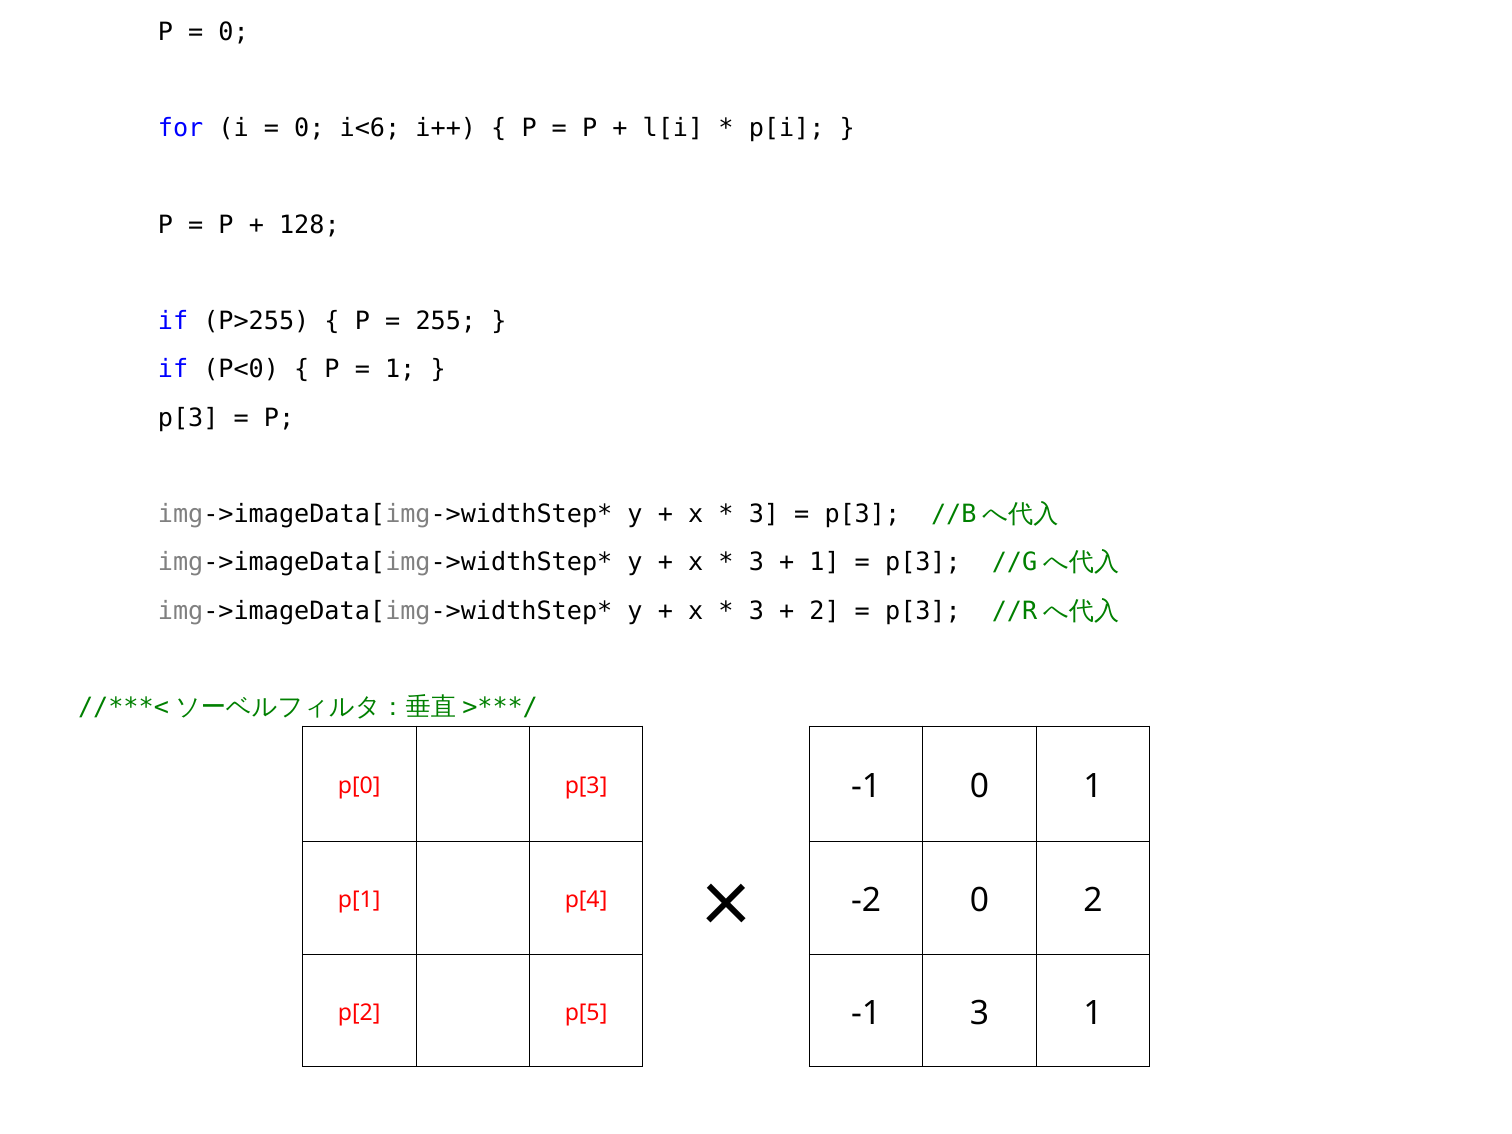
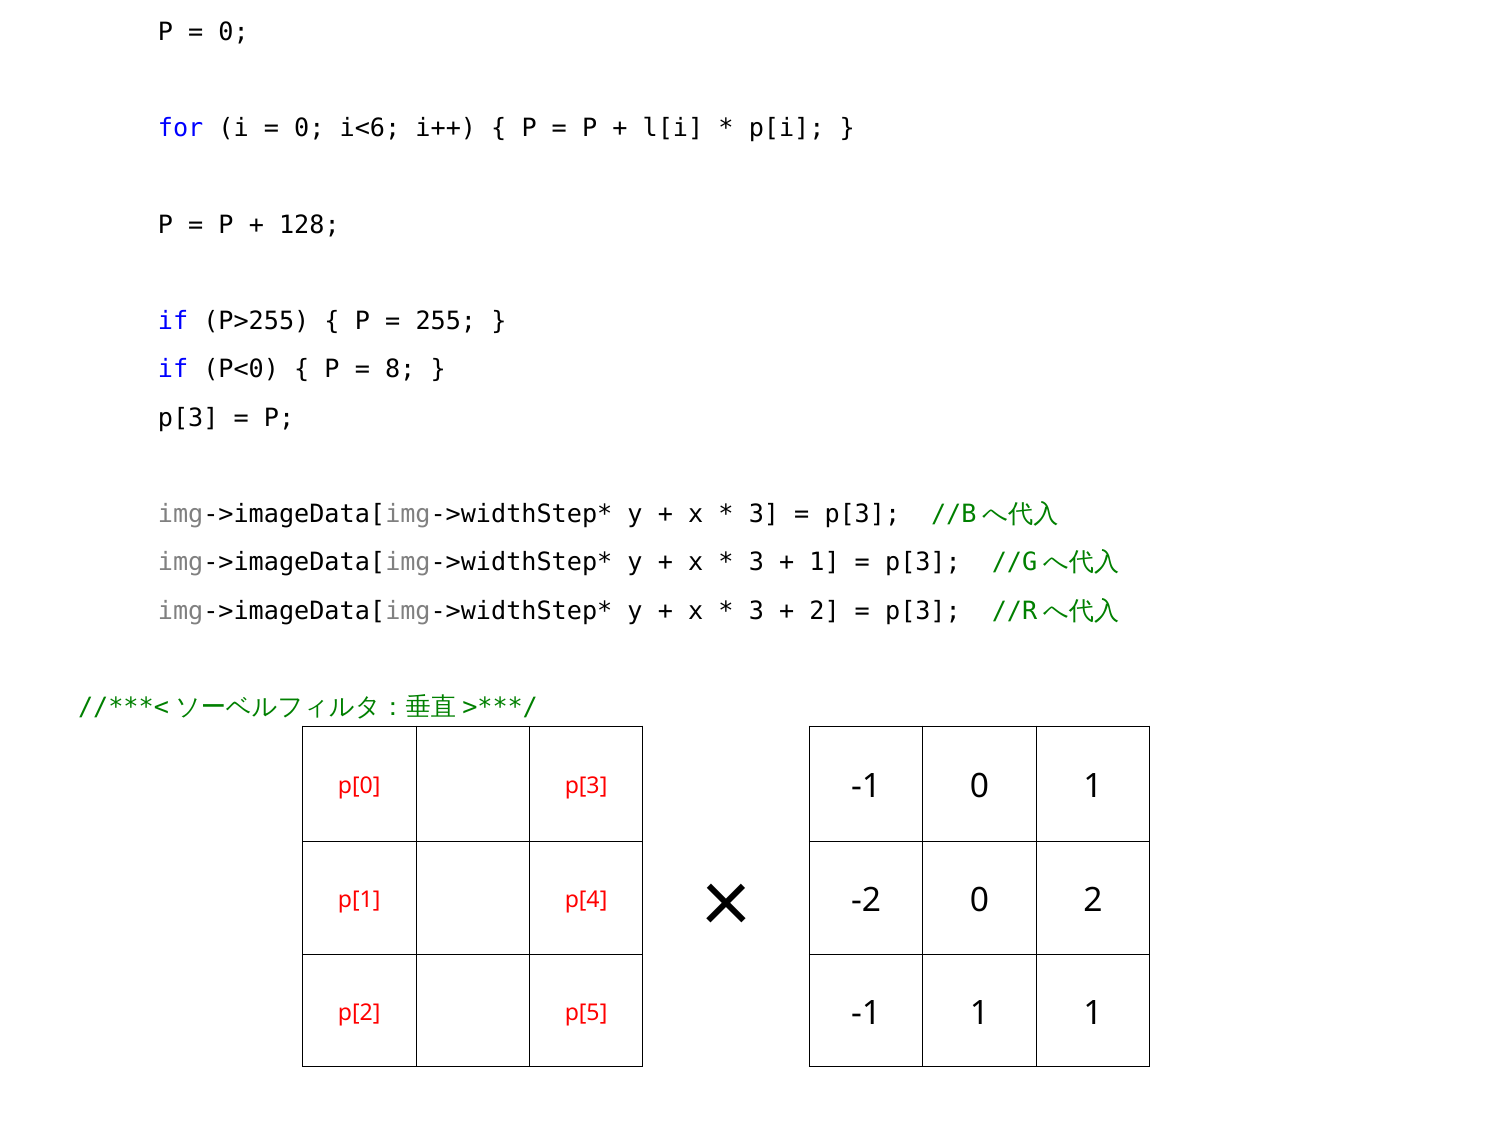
1 at (400, 370): 1 -> 8
-1 3: 3 -> 1
